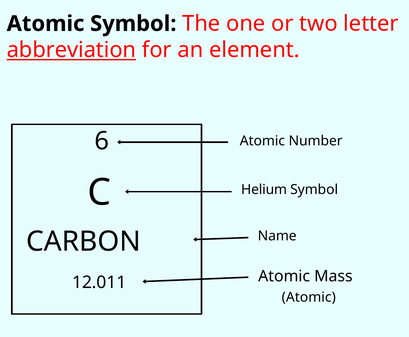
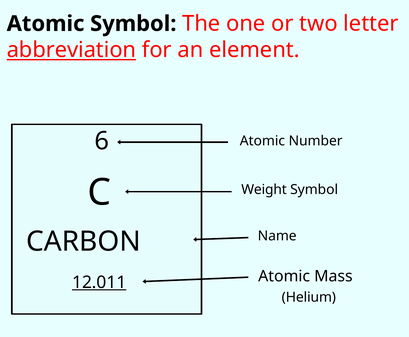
Helium: Helium -> Weight
12.011 underline: none -> present
Atomic at (309, 297): Atomic -> Helium
